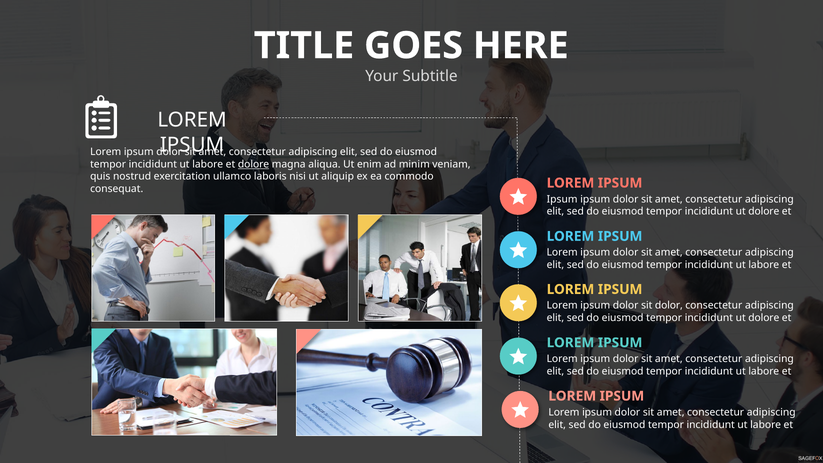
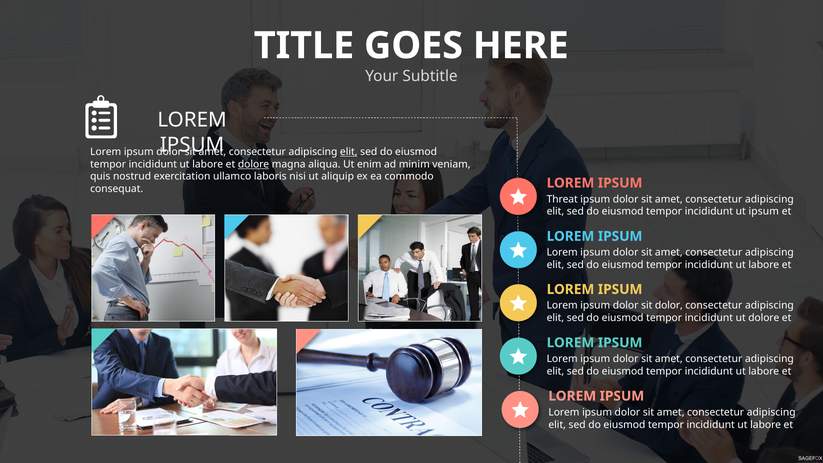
elit at (349, 152) underline: none -> present
Ipsum at (562, 199): Ipsum -> Threat
dolore at (764, 212): dolore -> ipsum
